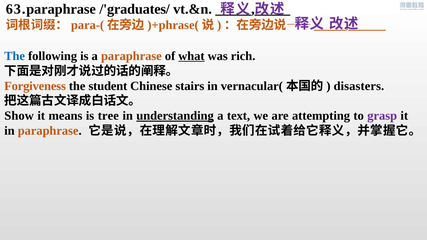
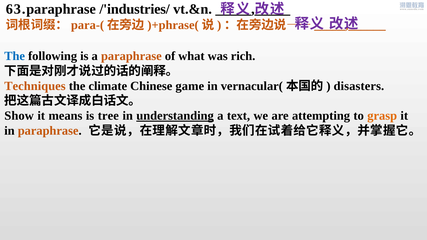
/'graduates/: /'graduates/ -> /'industries/
what underline: present -> none
Forgiveness: Forgiveness -> Techniques
student: student -> climate
stairs: stairs -> game
grasp colour: purple -> orange
